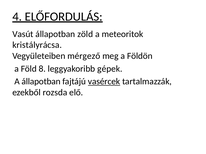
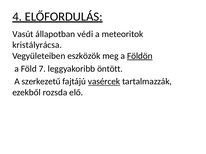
zöld: zöld -> védi
mérgező: mérgező -> eszközök
Földön underline: none -> present
8: 8 -> 7
gépek: gépek -> öntött
A állapotban: állapotban -> szerkezetű
